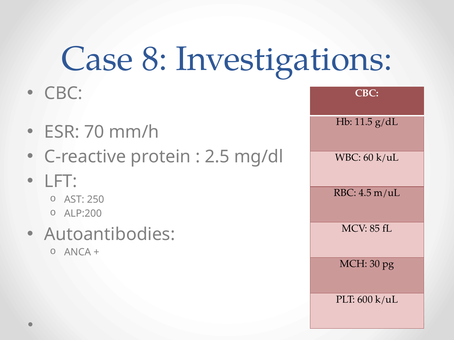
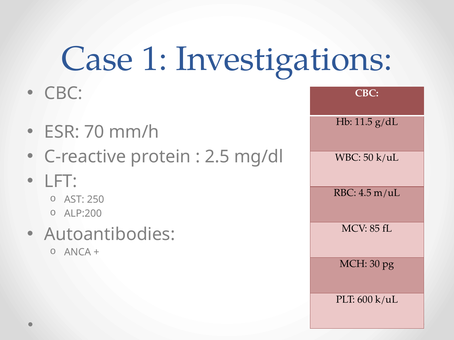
8: 8 -> 1
60: 60 -> 50
